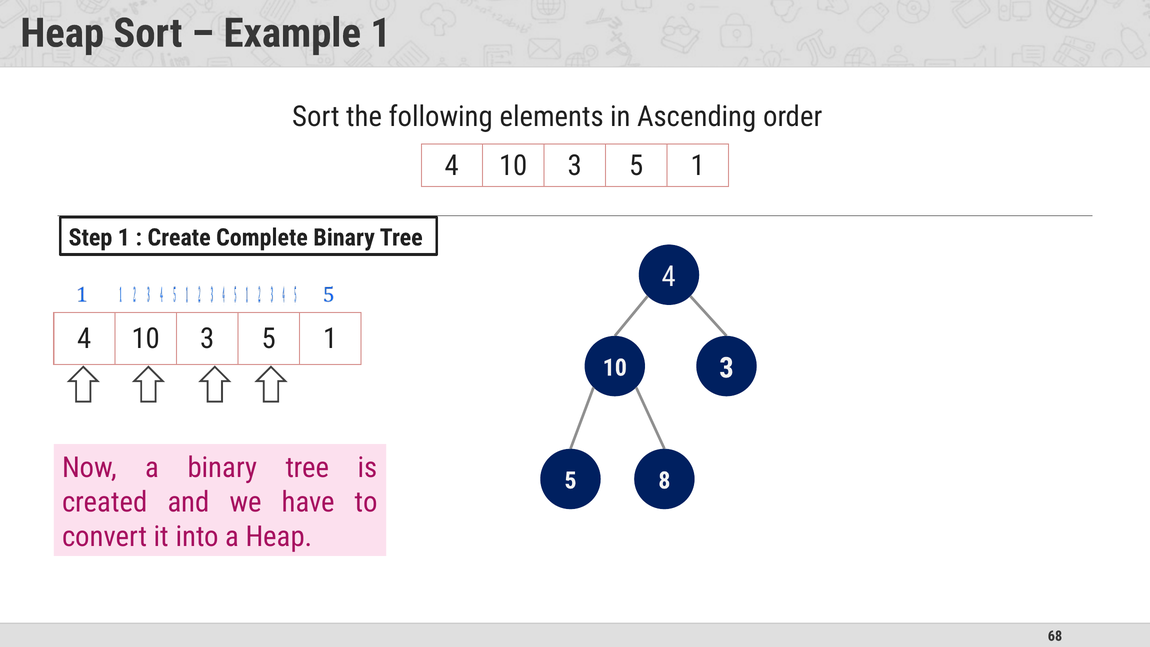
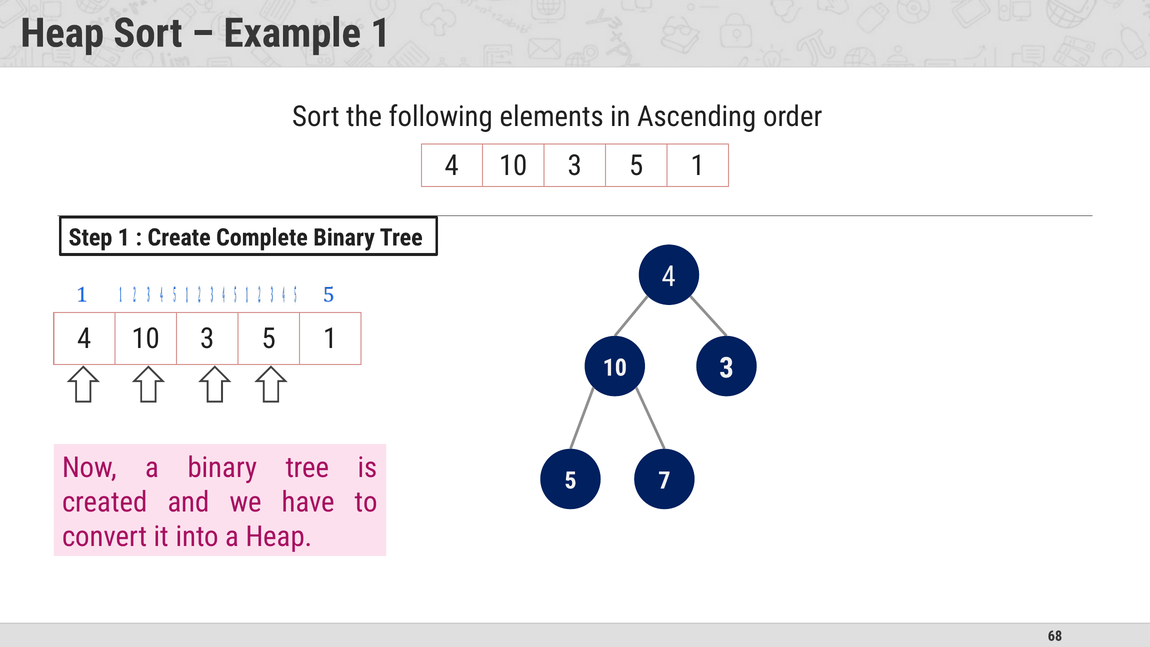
8: 8 -> 7
